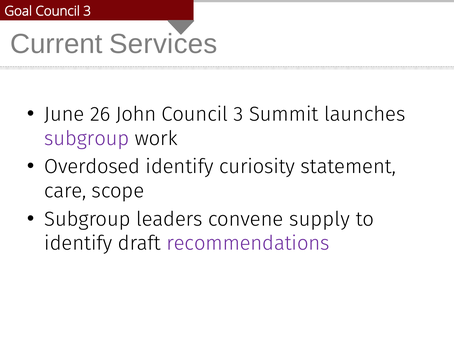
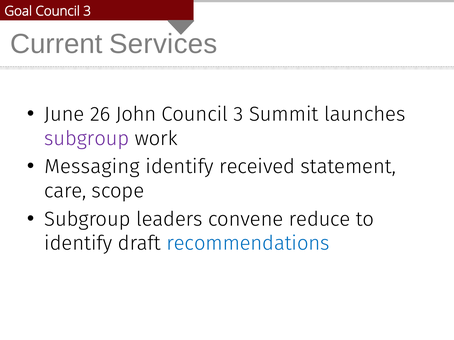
Overdosed: Overdosed -> Messaging
curiosity: curiosity -> received
supply: supply -> reduce
recommendations colour: purple -> blue
